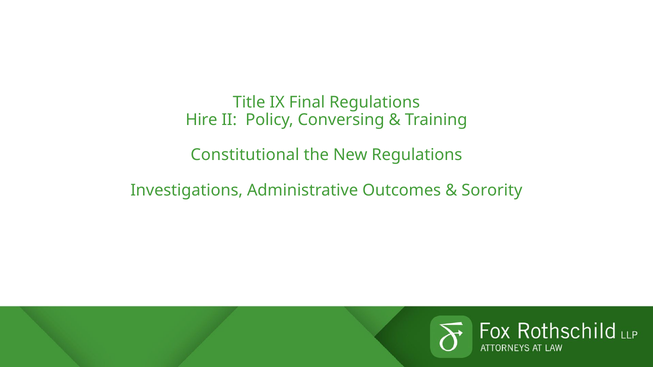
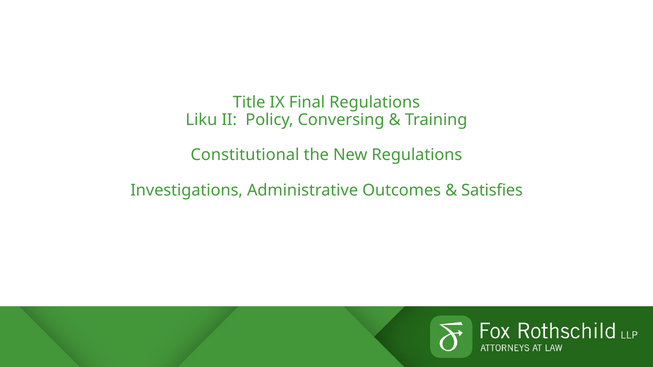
Hire: Hire -> Liku
Sorority: Sorority -> Satisfies
